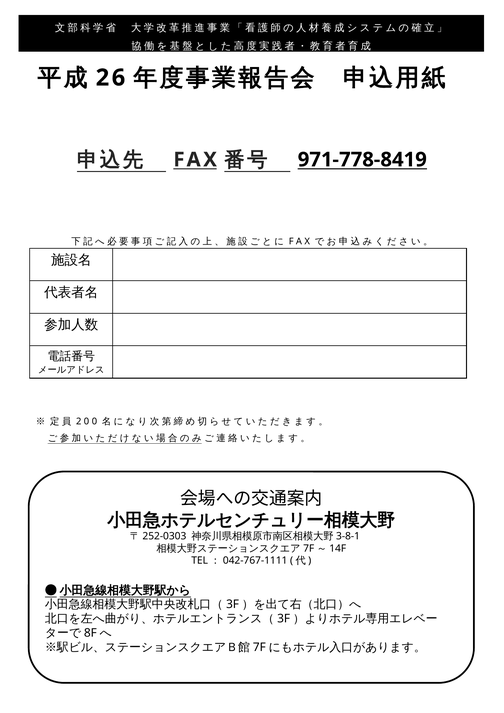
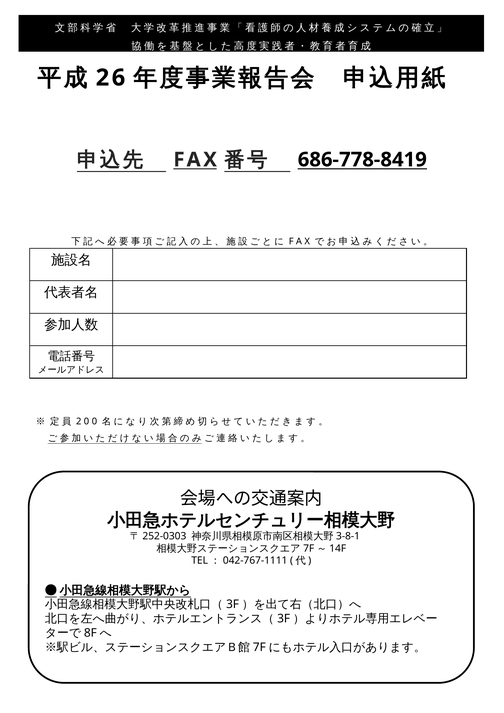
971-778-8419: 971-778-8419 -> 686-778-8419
